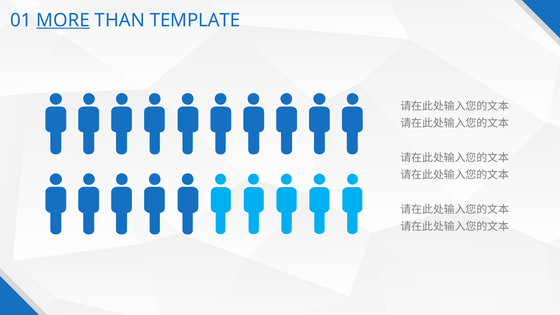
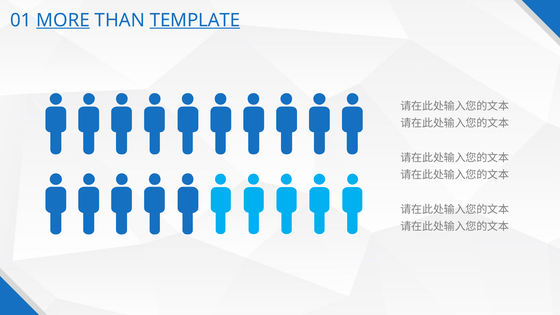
TEMPLATE underline: none -> present
